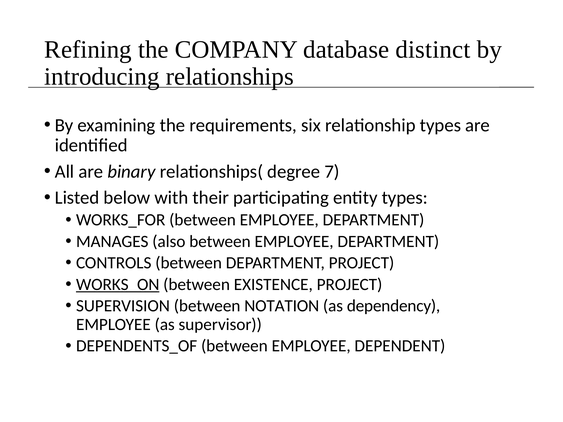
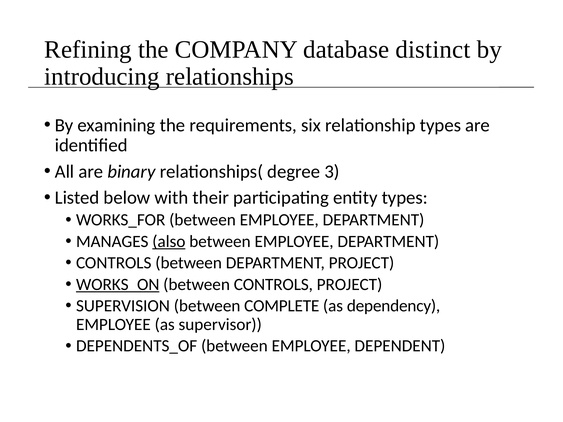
7: 7 -> 3
also underline: none -> present
between EXISTENCE: EXISTENCE -> CONTROLS
NOTATION: NOTATION -> COMPLETE
